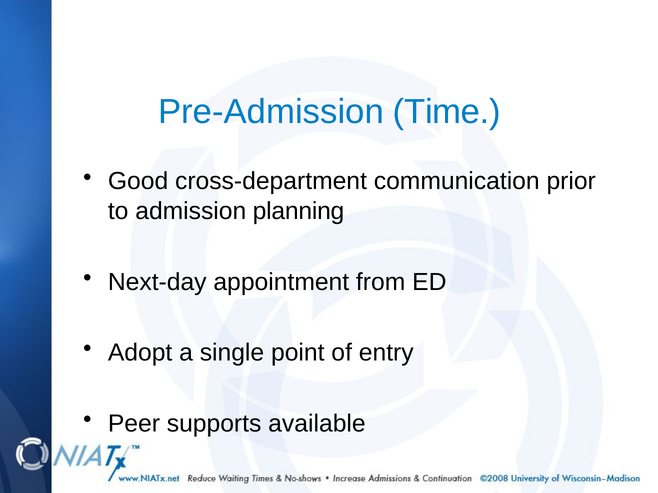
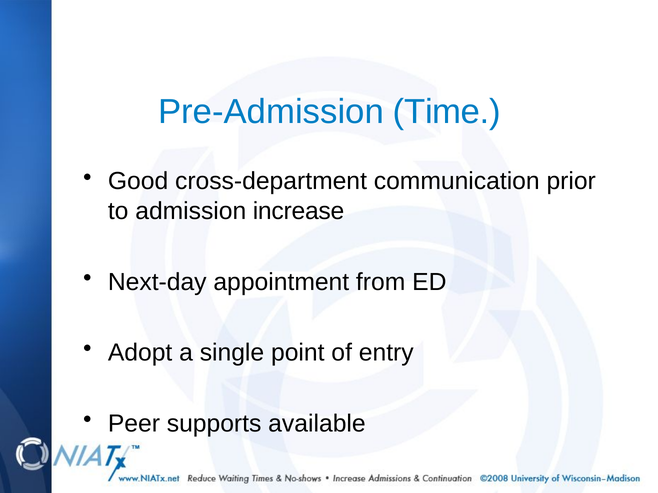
planning: planning -> increase
